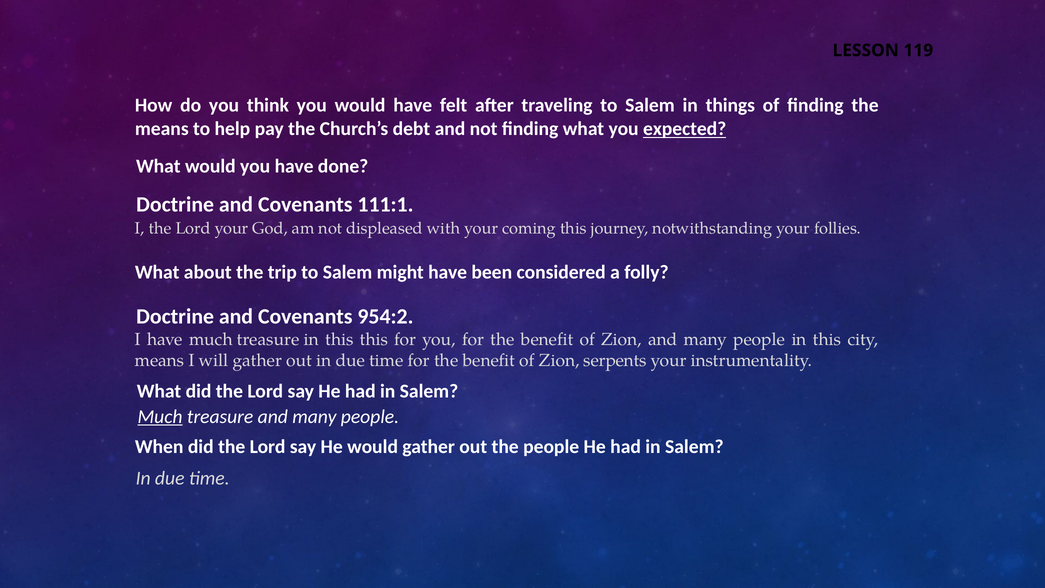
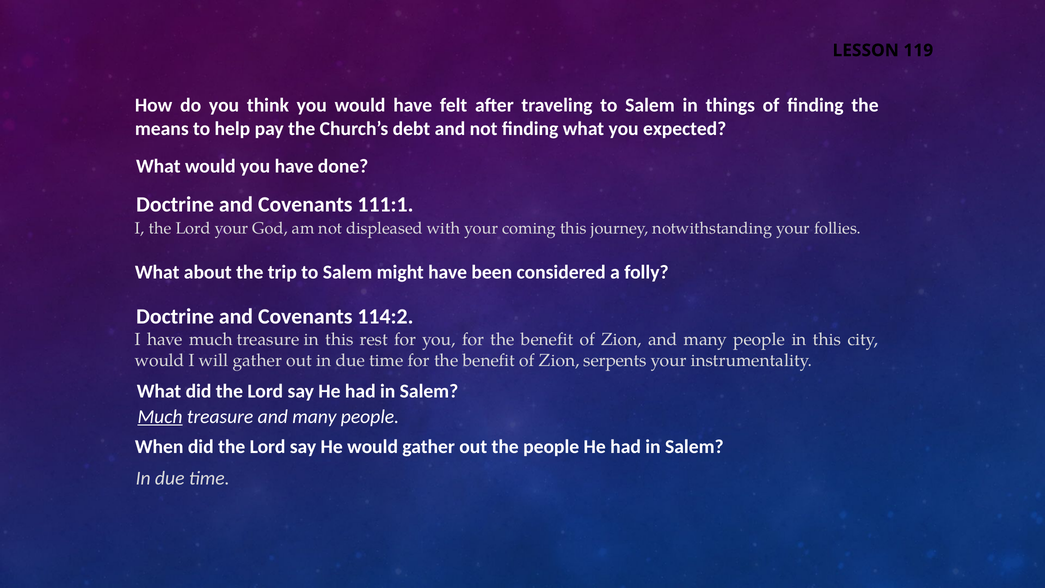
expected underline: present -> none
954:2: 954:2 -> 114:2
this this: this -> rest
means at (160, 360): means -> would
